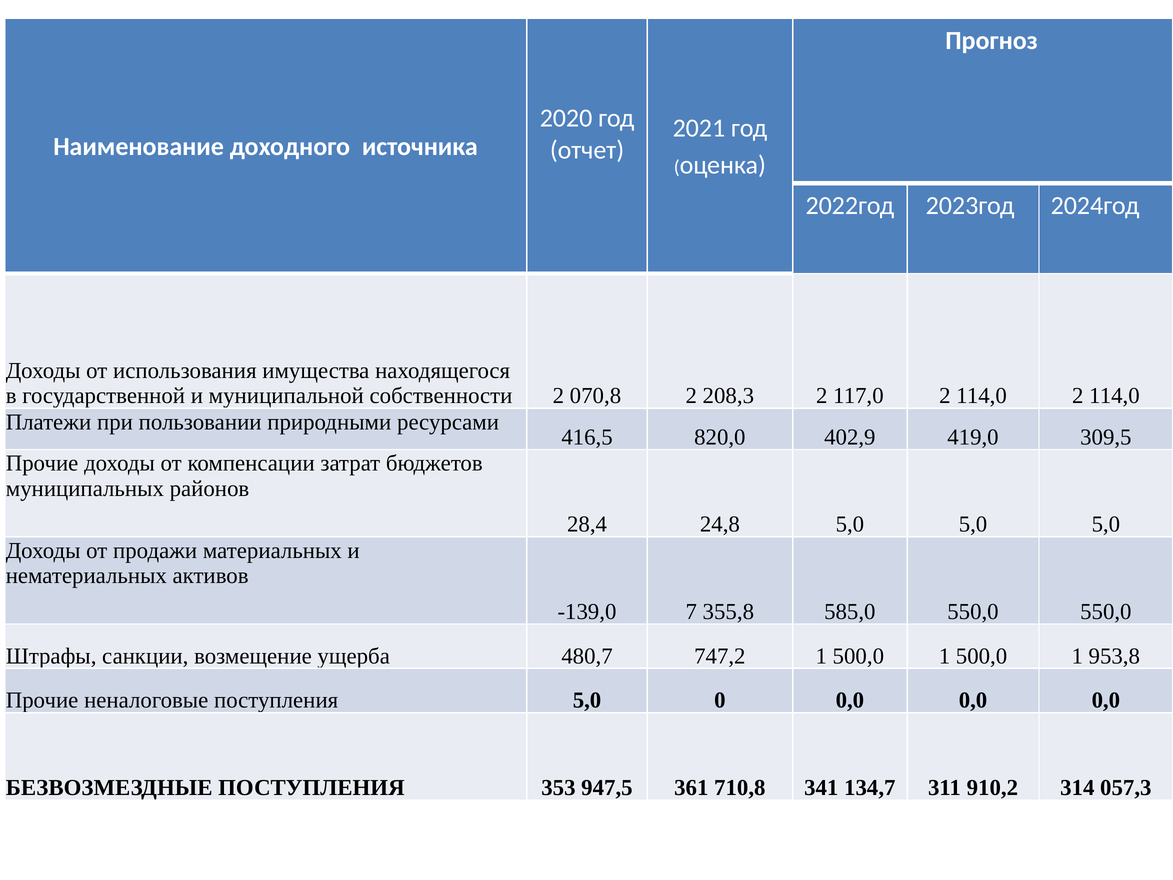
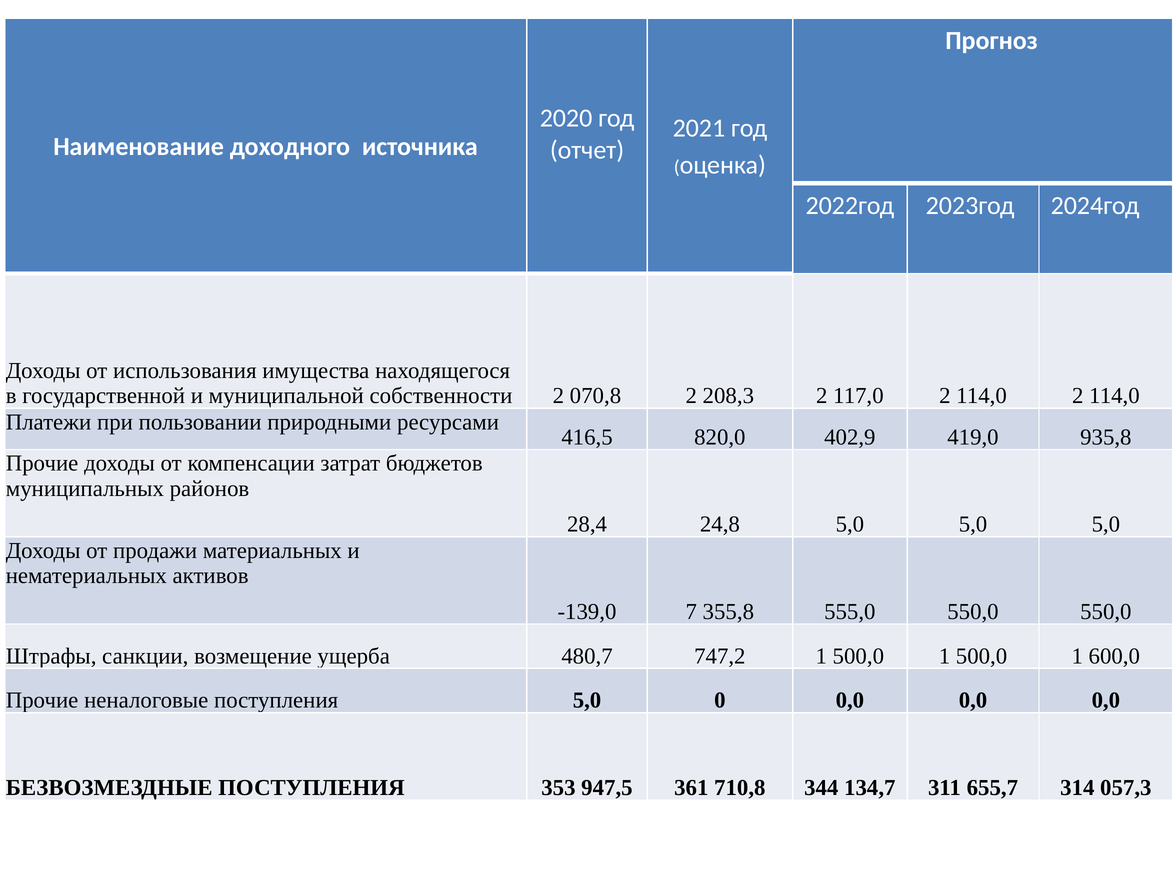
309,5: 309,5 -> 935,8
585,0: 585,0 -> 555,0
953,8: 953,8 -> 600,0
341: 341 -> 344
910,2: 910,2 -> 655,7
